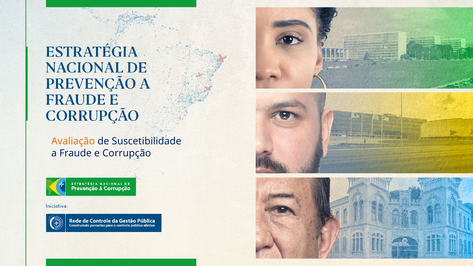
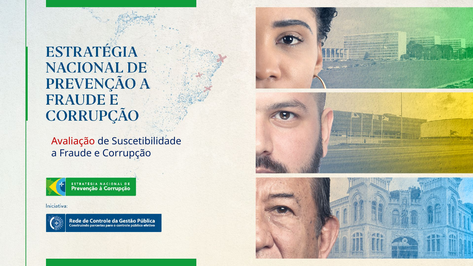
Avaliação colour: orange -> red
